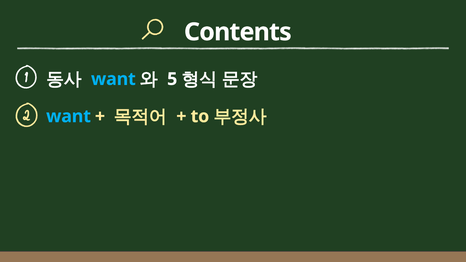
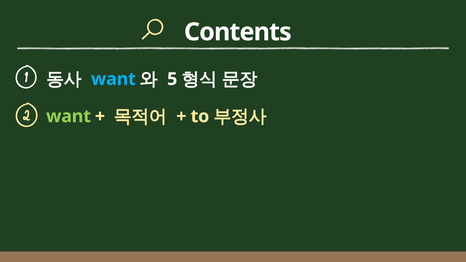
want at (69, 116) colour: light blue -> light green
